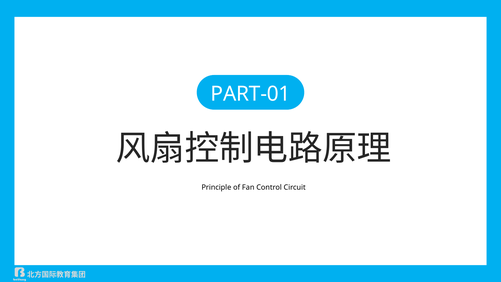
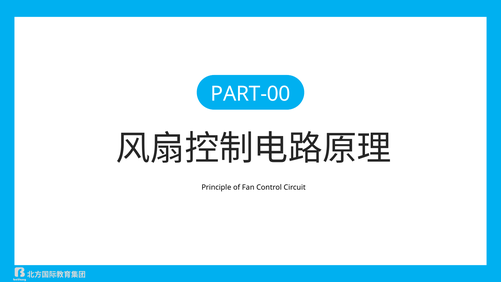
PART-01: PART-01 -> PART-00
